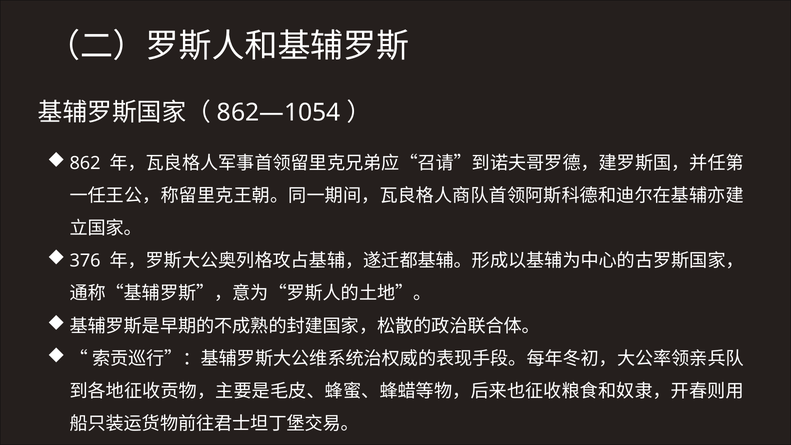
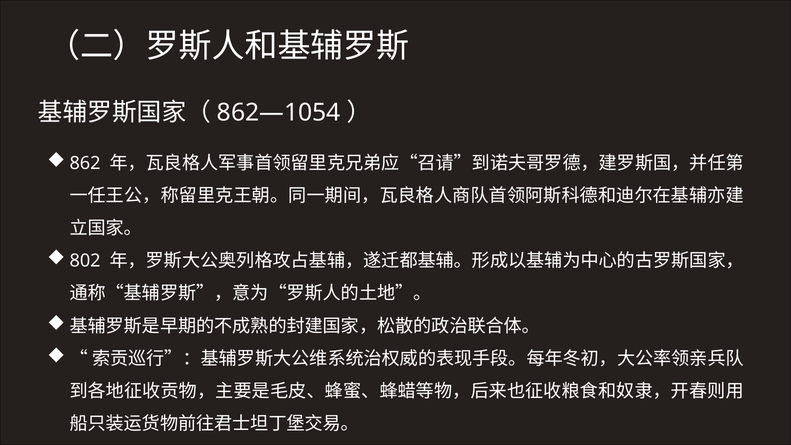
376: 376 -> 802
